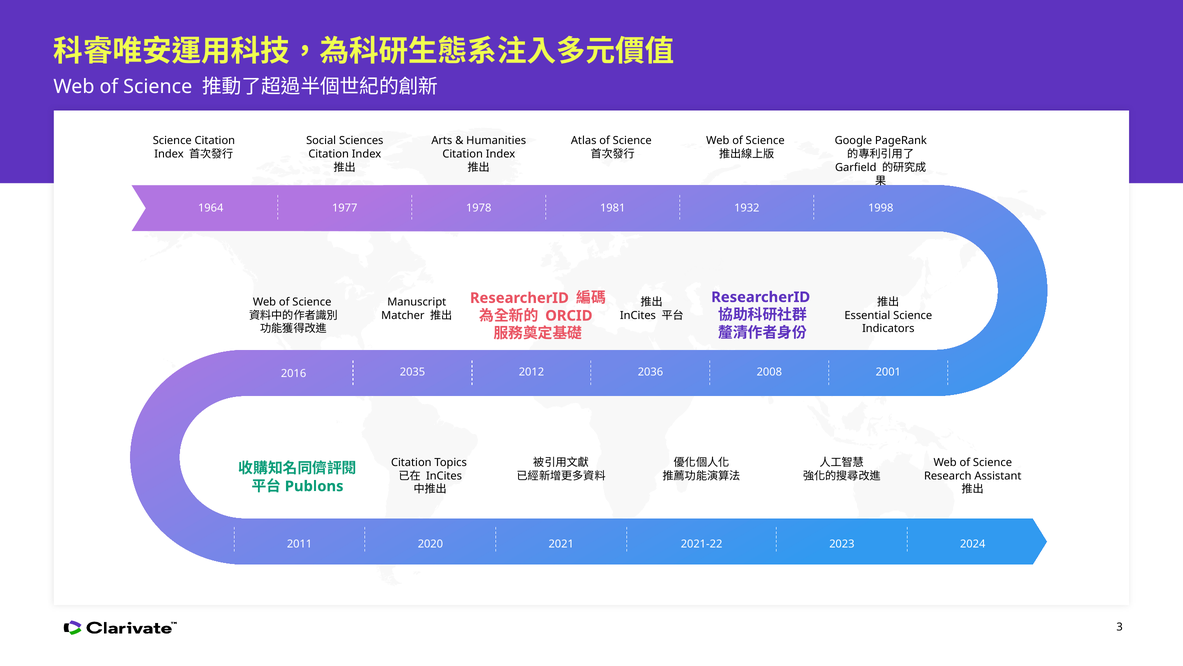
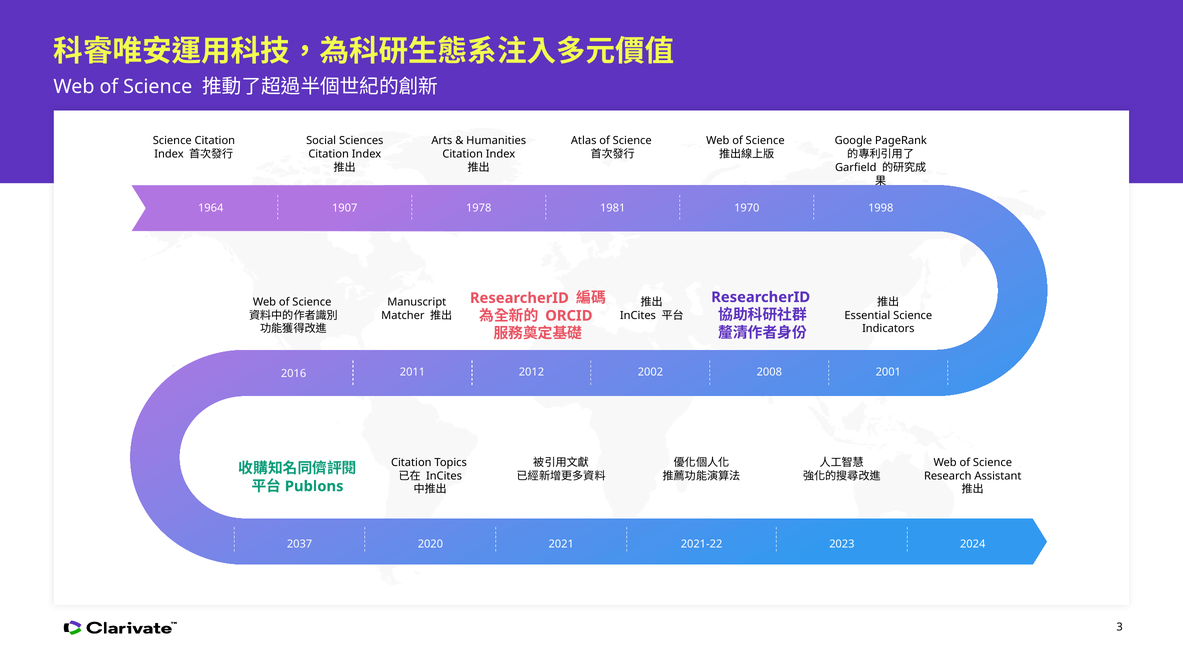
1977: 1977 -> 1907
1932: 1932 -> 1970
2035: 2035 -> 2011
2036: 2036 -> 2002
2011: 2011 -> 2037
